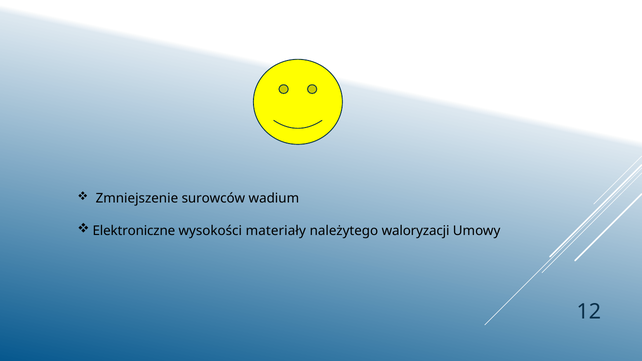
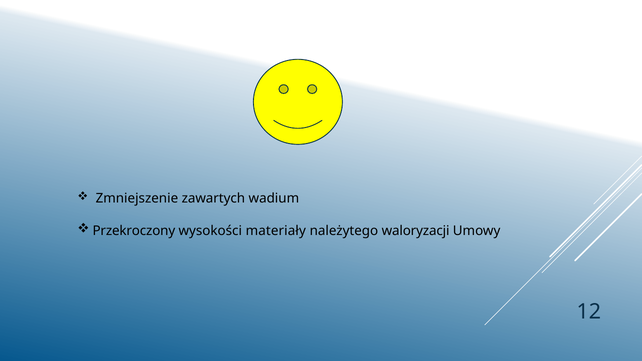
surowców: surowców -> zawartych
Elektroniczne: Elektroniczne -> Przekroczony
